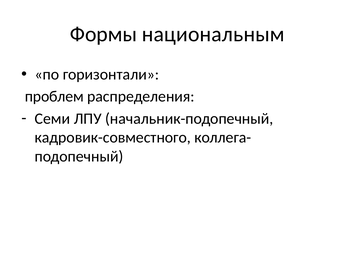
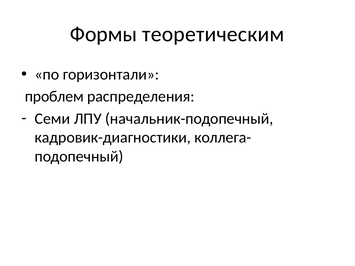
национальным: национальным -> теоретическим
кадровик-совместного: кадровик-совместного -> кадровик-диагностики
